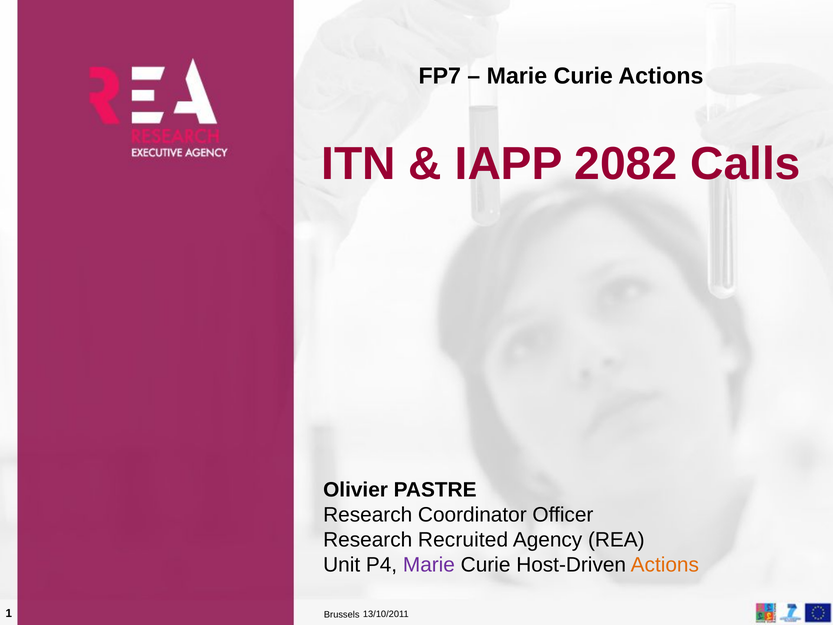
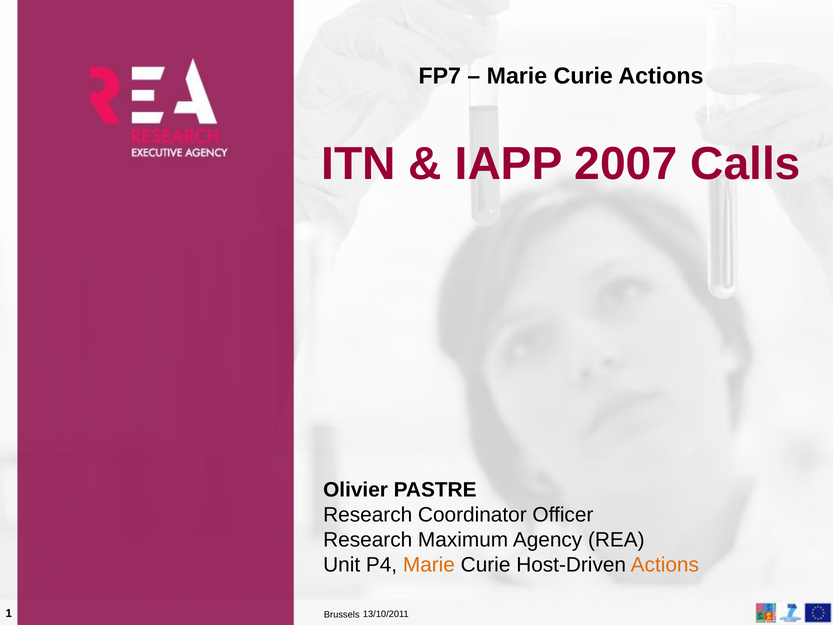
2082: 2082 -> 2007
Recruited: Recruited -> Maximum
Marie at (429, 565) colour: purple -> orange
